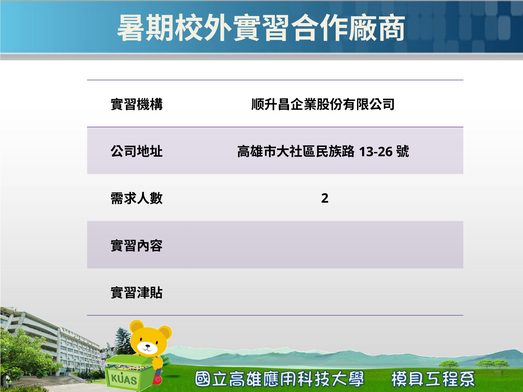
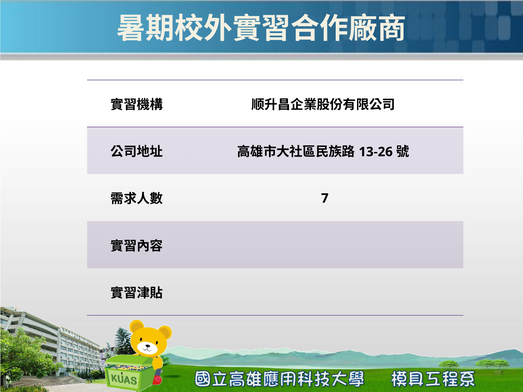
2: 2 -> 7
